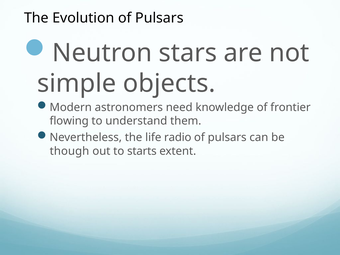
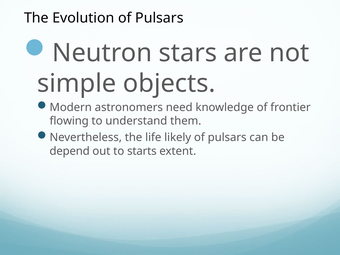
radio: radio -> likely
though: though -> depend
